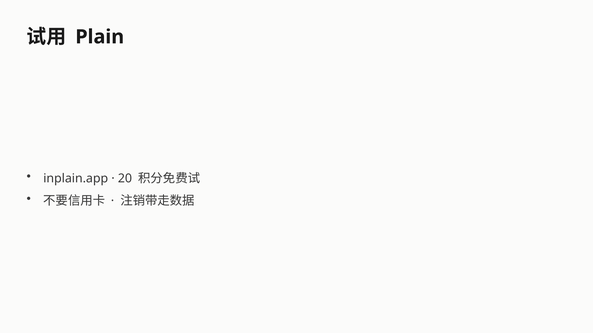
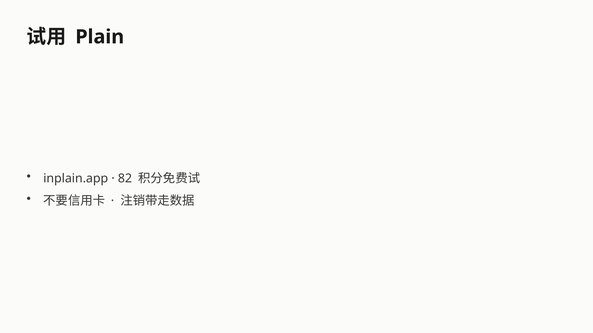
20: 20 -> 82
